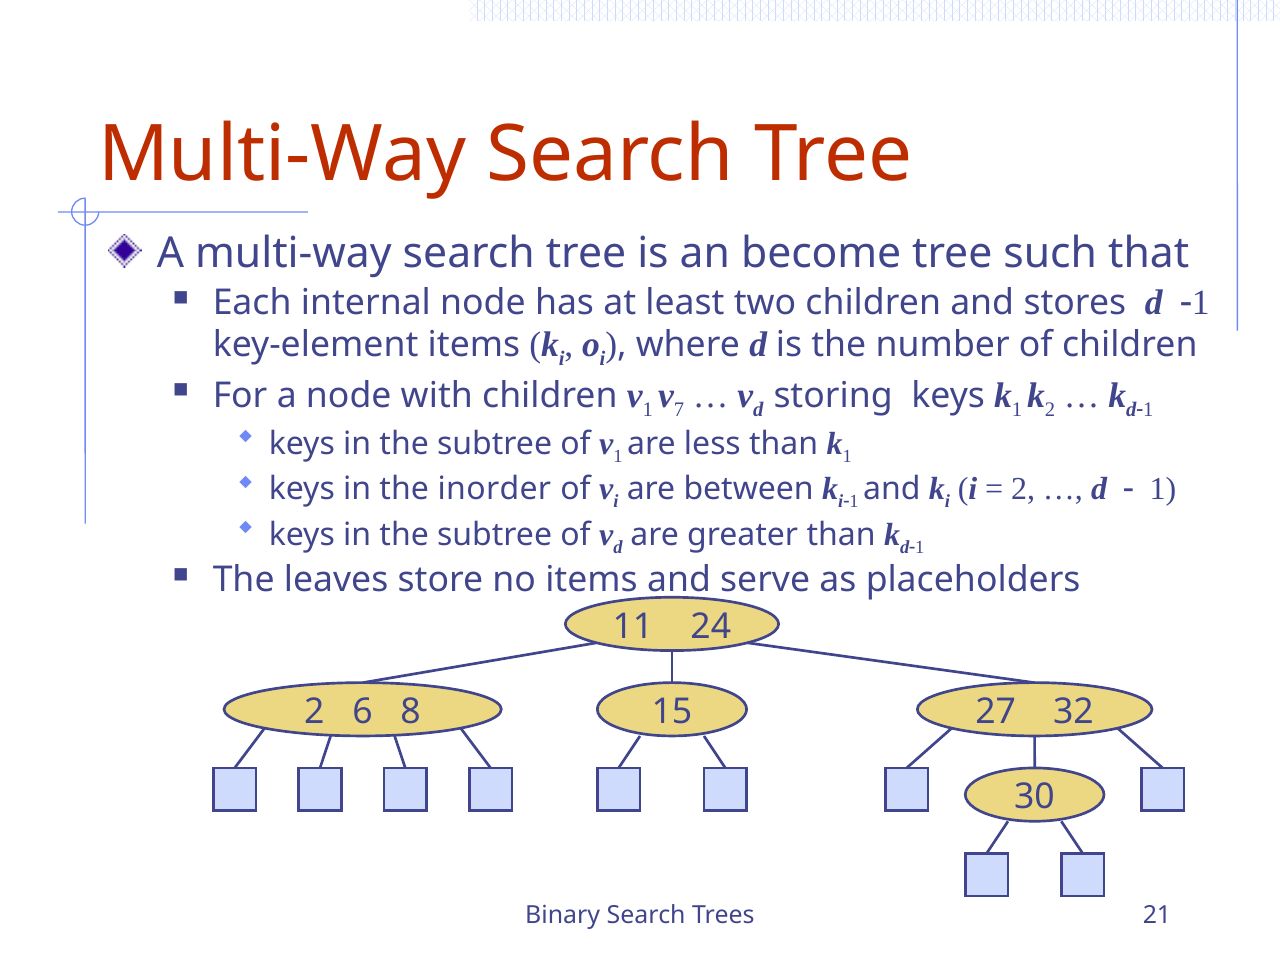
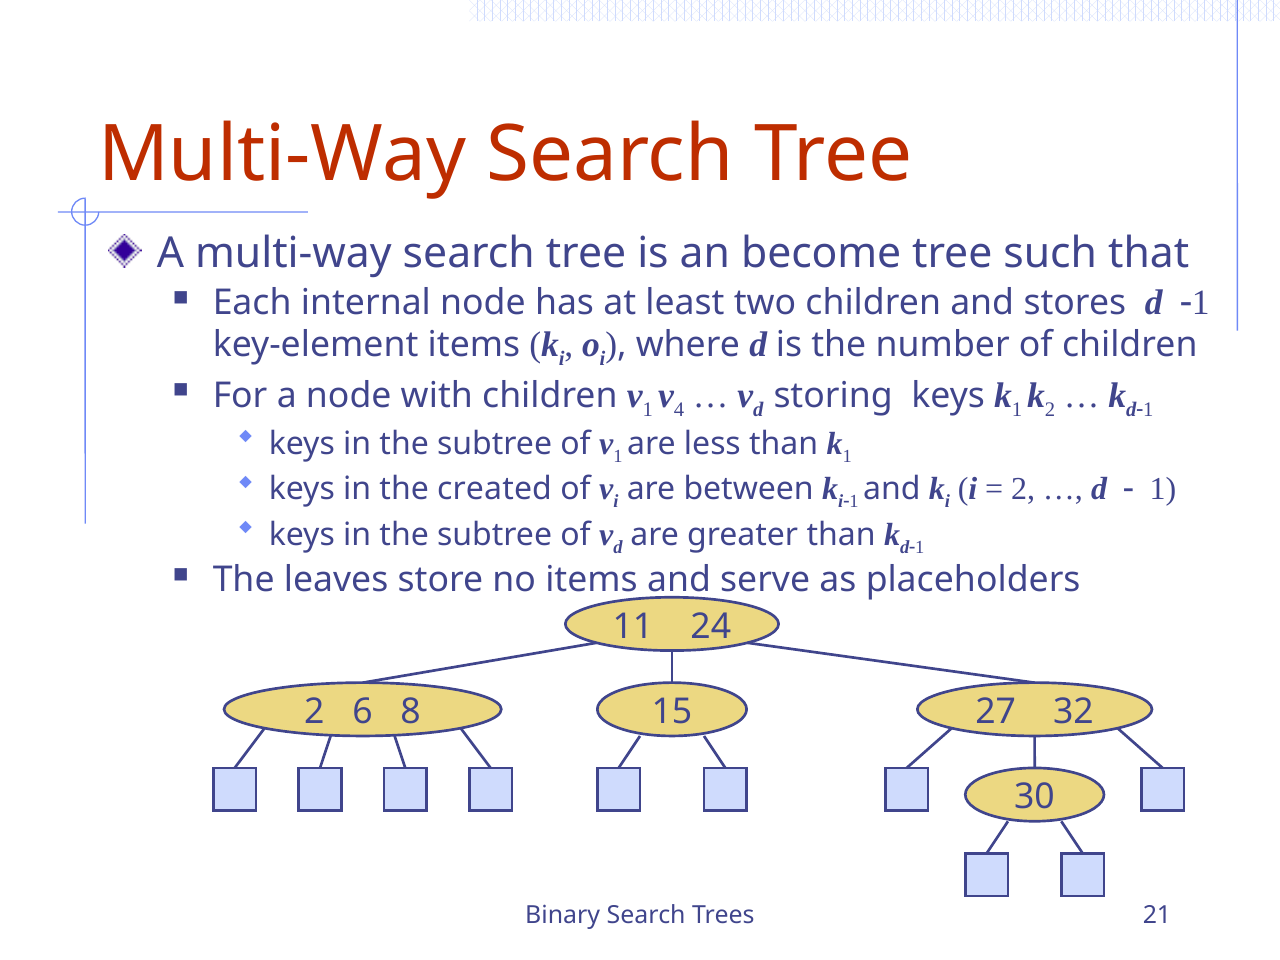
7: 7 -> 4
inorder: inorder -> created
